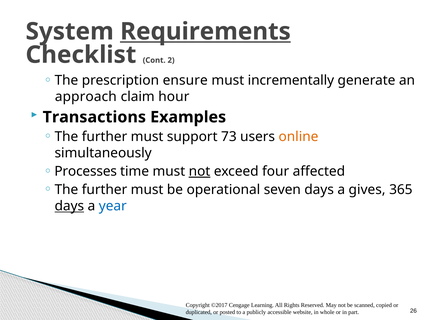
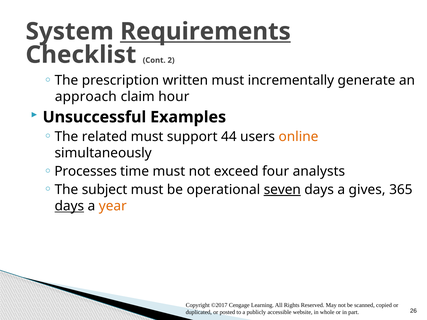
ensure: ensure -> written
Transactions: Transactions -> Unsuccessful
further at (105, 137): further -> related
73: 73 -> 44
not at (200, 172) underline: present -> none
affected: affected -> analysts
further at (105, 190): further -> subject
seven underline: none -> present
year colour: blue -> orange
